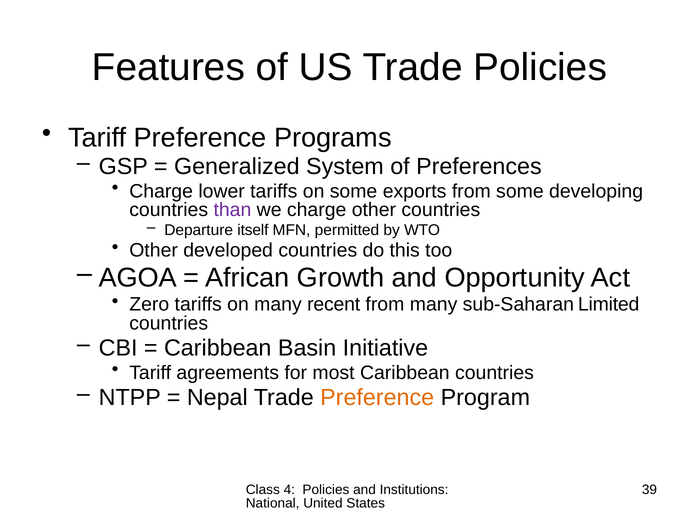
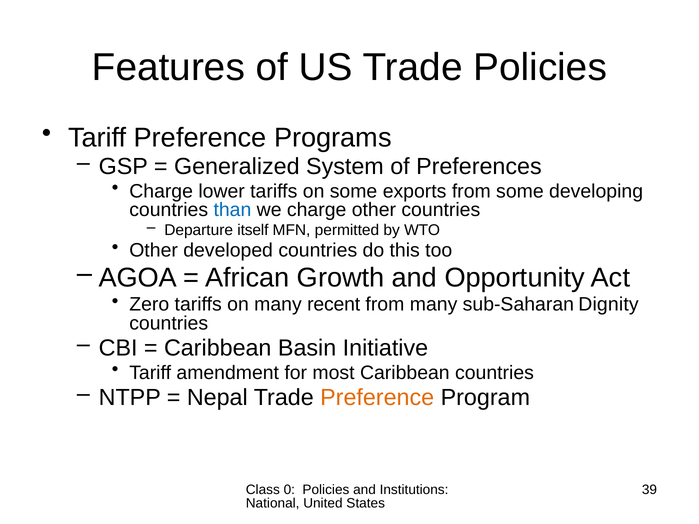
than colour: purple -> blue
Limited: Limited -> Dignity
agreements: agreements -> amendment
4: 4 -> 0
